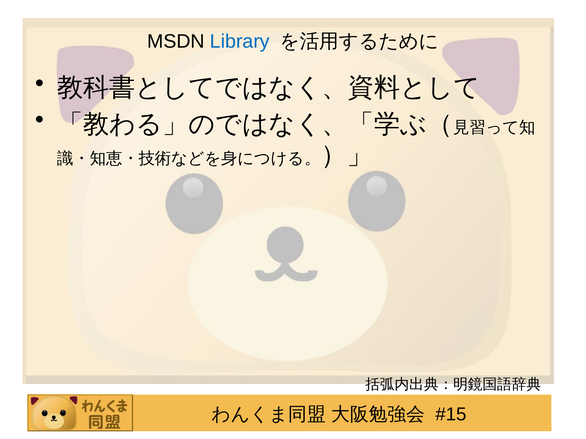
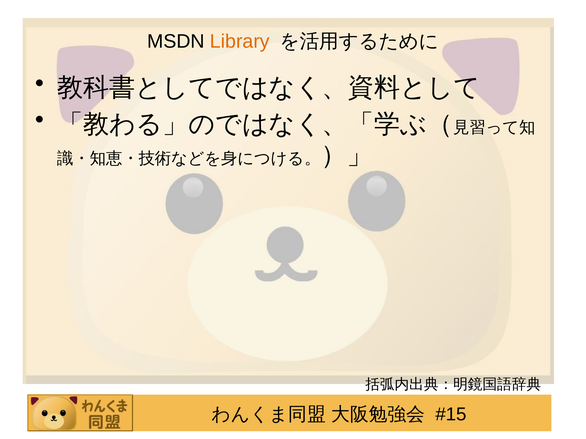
Library colour: blue -> orange
